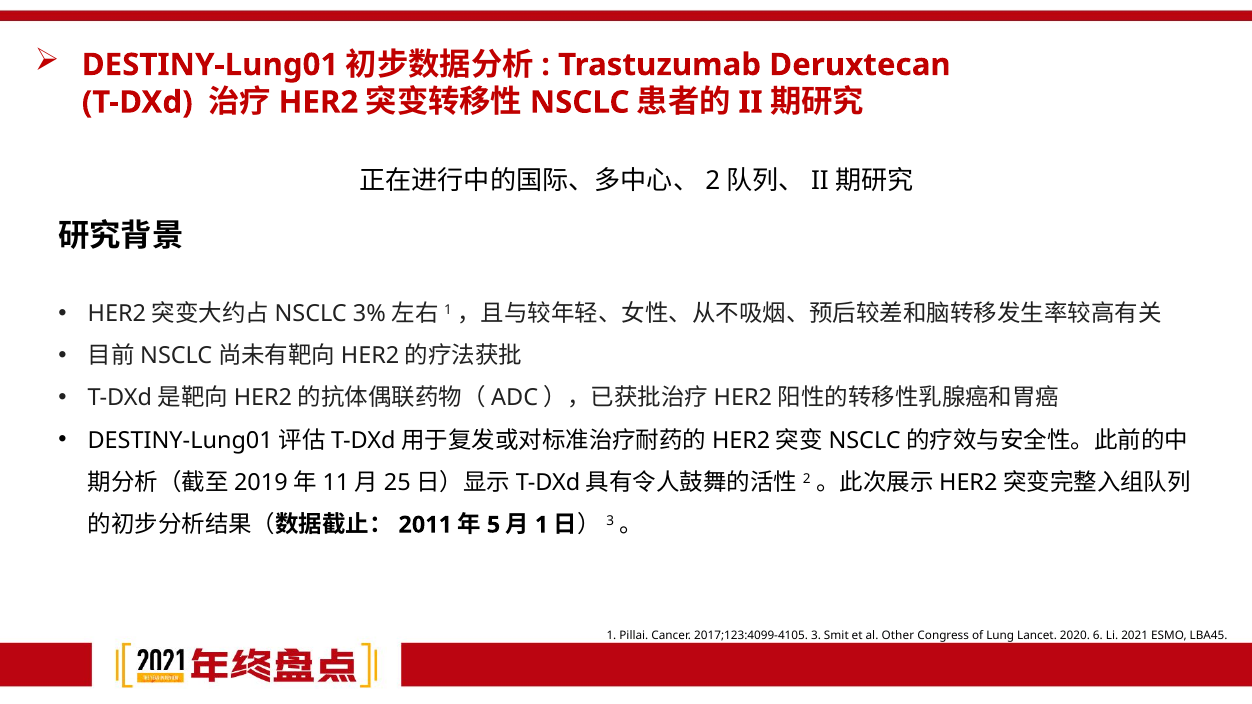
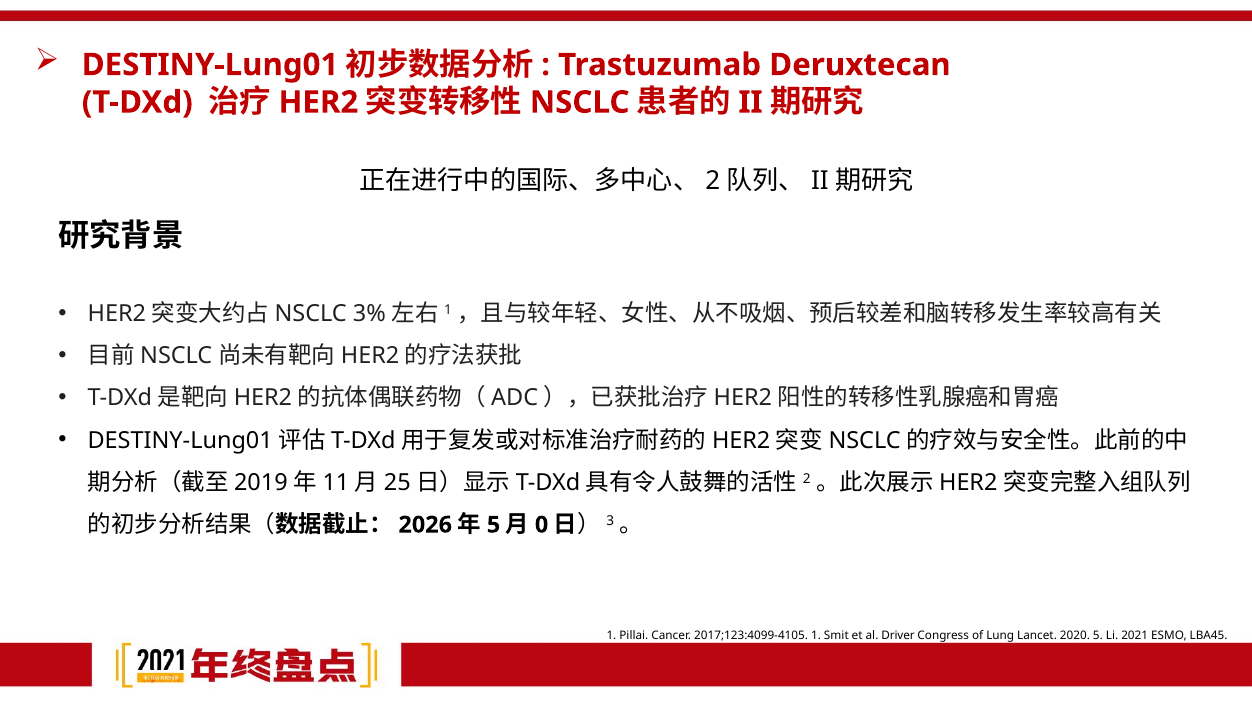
2011: 2011 -> 2026
1 at (542, 525): 1 -> 0
2017;123:4099-4105 3: 3 -> 1
Other: Other -> Driver
2020 6: 6 -> 5
